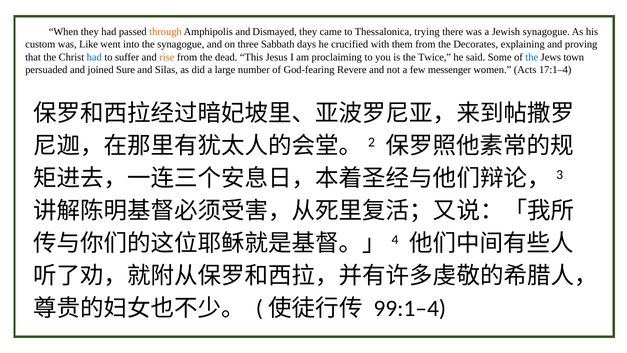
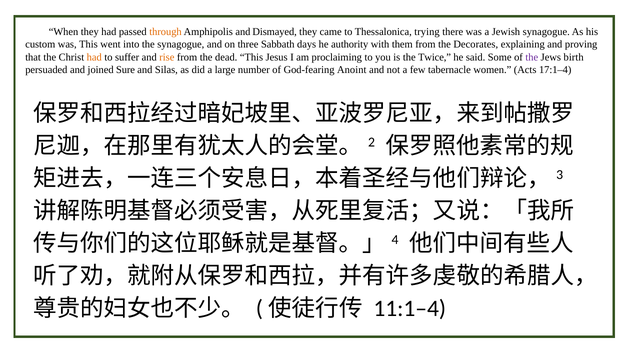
was Like: Like -> This
crucified: crucified -> authority
had at (94, 57) colour: blue -> orange
the at (532, 57) colour: blue -> purple
town: town -> birth
Revere: Revere -> Anoint
messenger: messenger -> tabernacle
99:1–4: 99:1–4 -> 11:1–4
